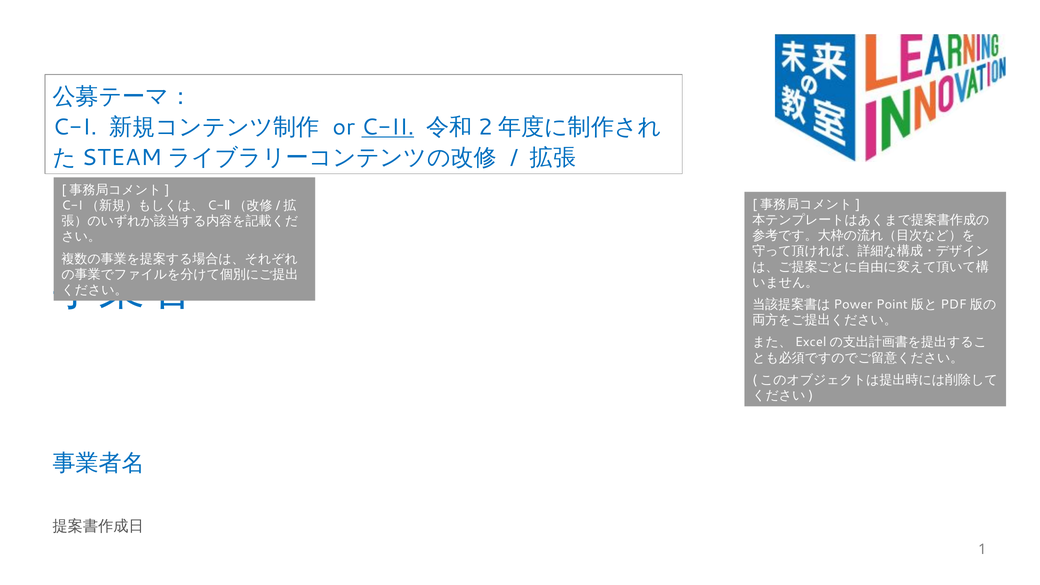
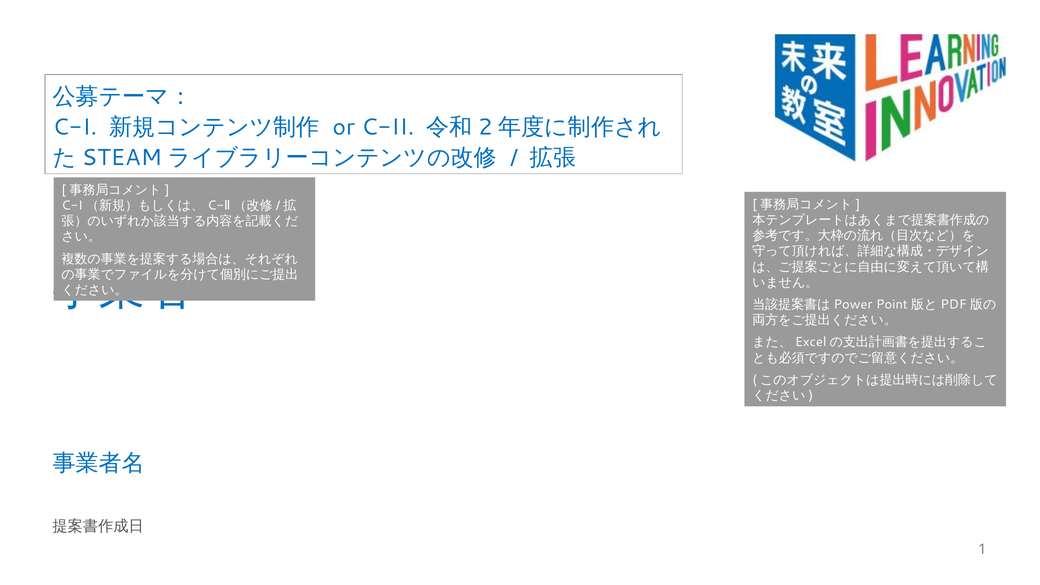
C-II underline: present -> none
